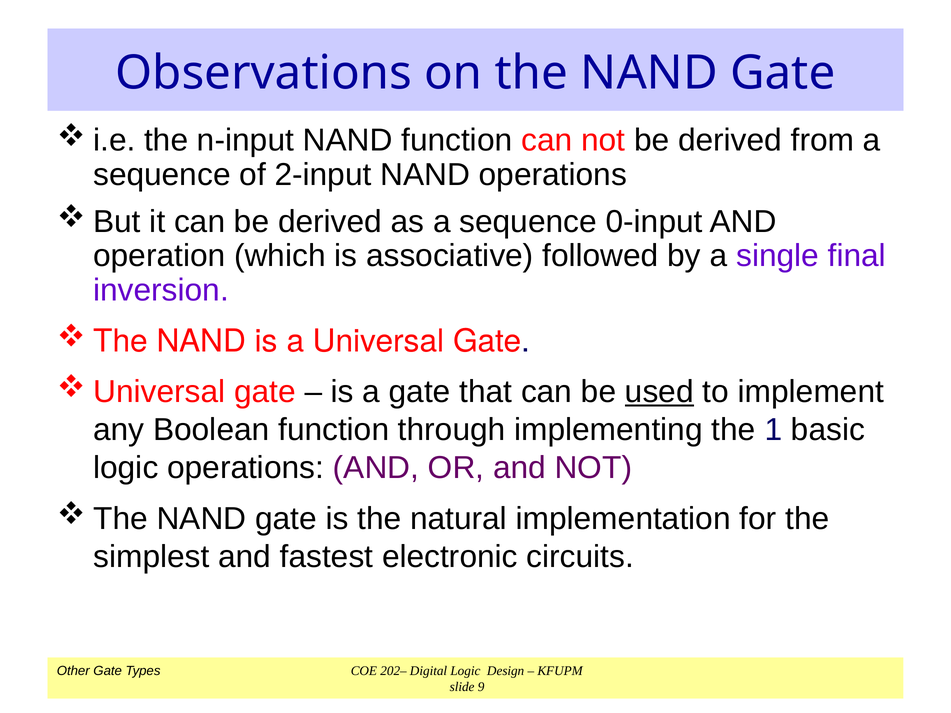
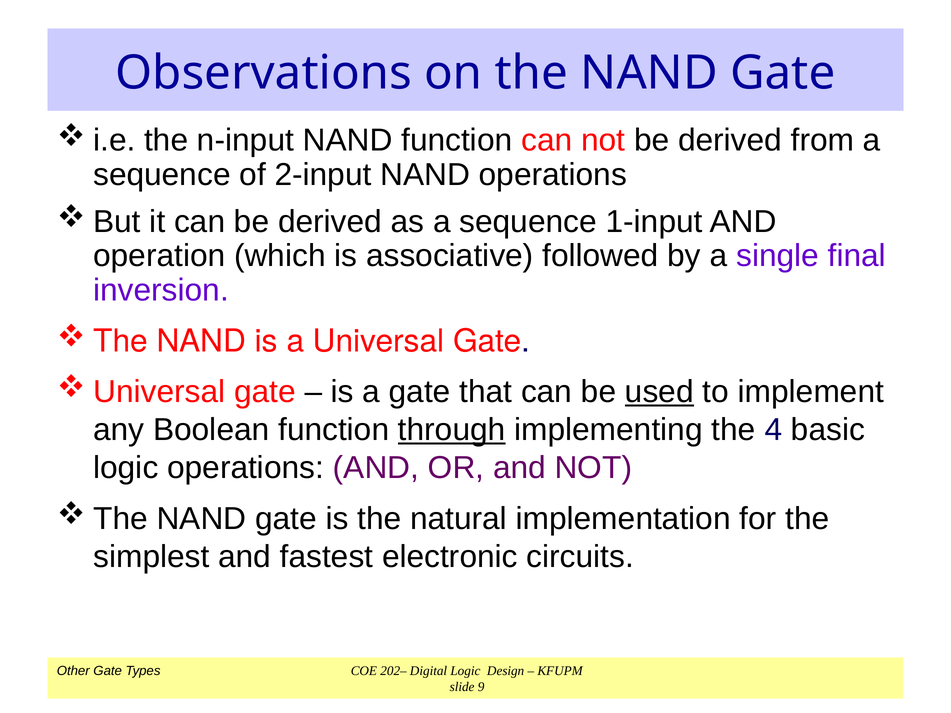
0-input: 0-input -> 1-input
through underline: none -> present
1: 1 -> 4
